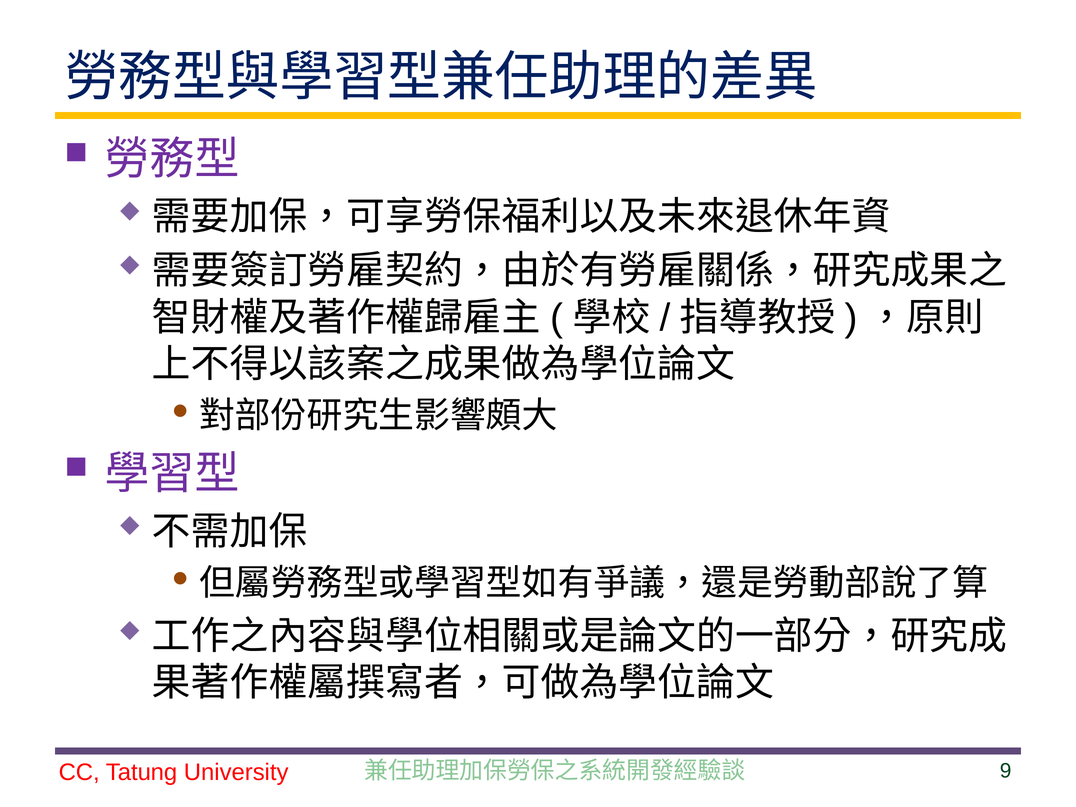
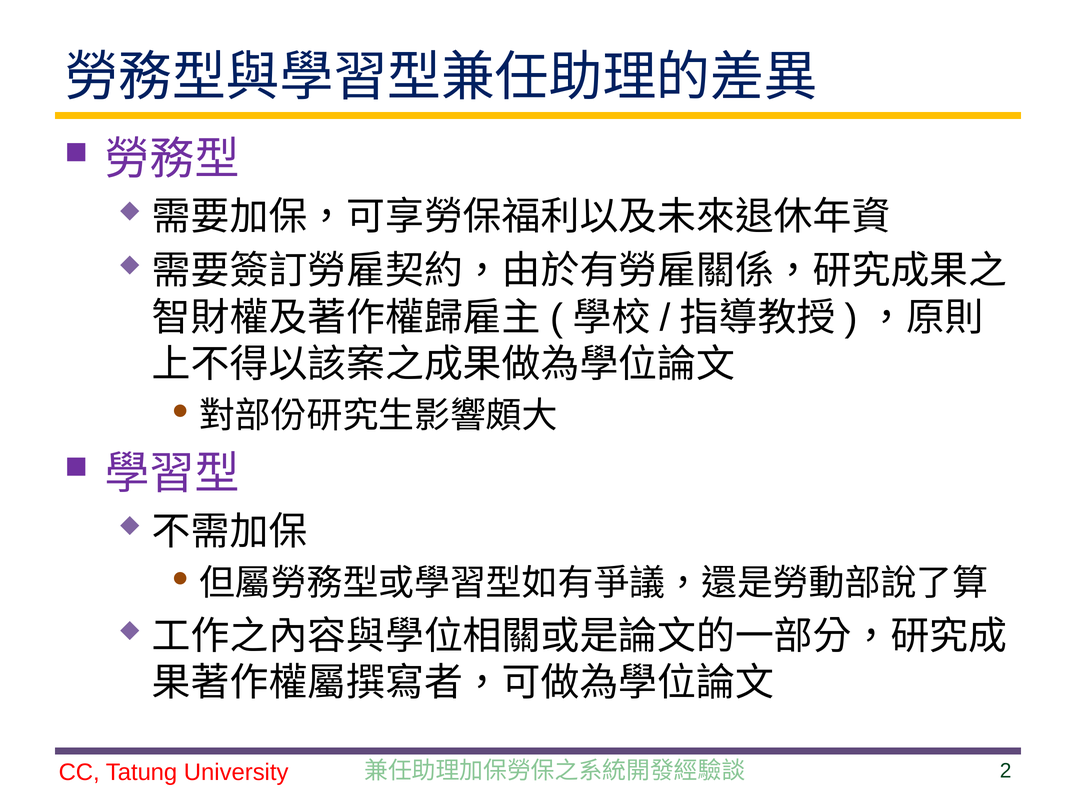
9: 9 -> 2
